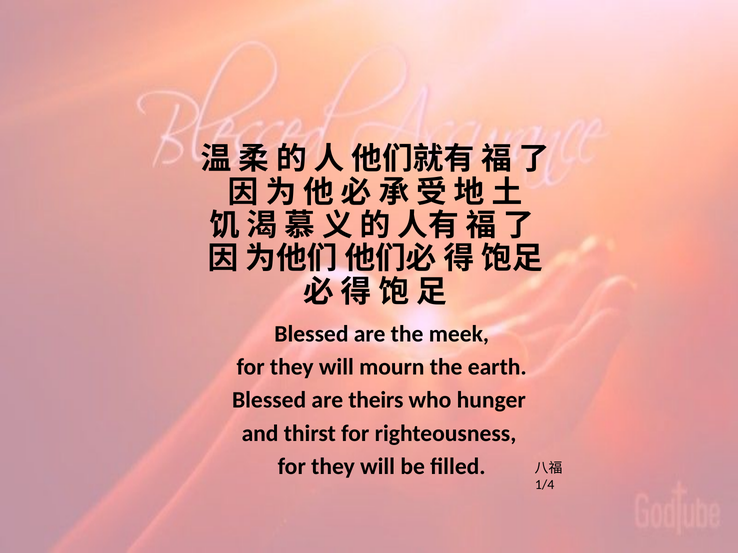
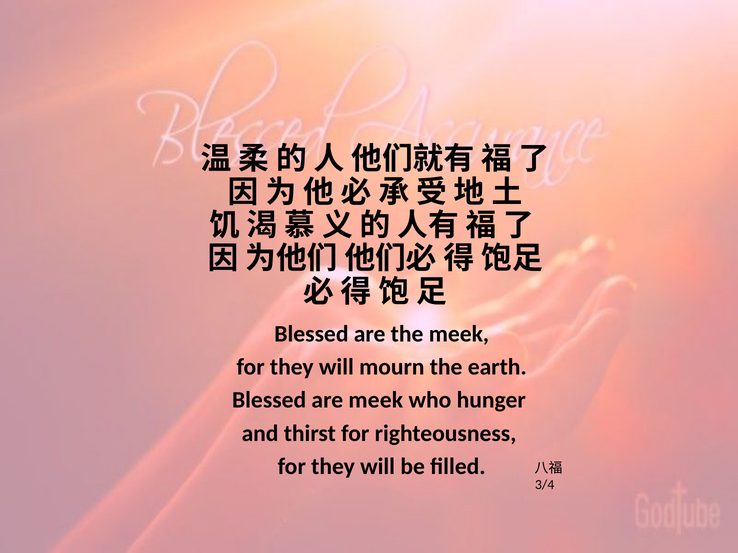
are theirs: theirs -> meek
1/4: 1/4 -> 3/4
